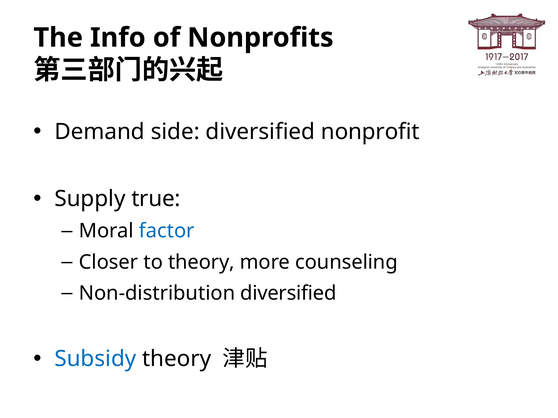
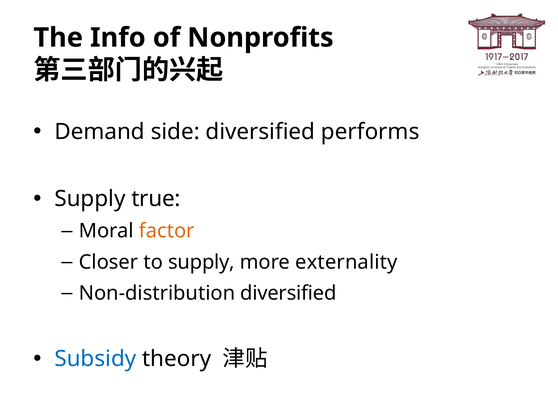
nonprofit: nonprofit -> performs
factor colour: blue -> orange
to theory: theory -> supply
counseling: counseling -> externality
